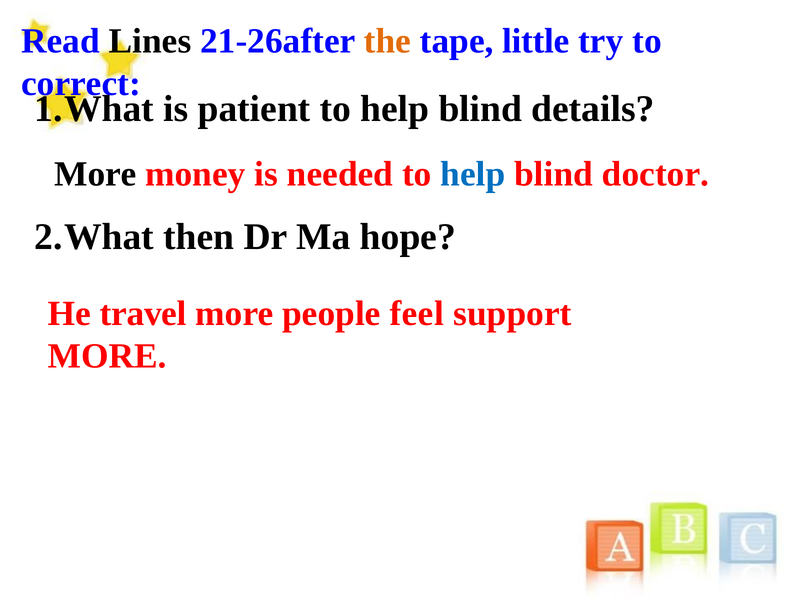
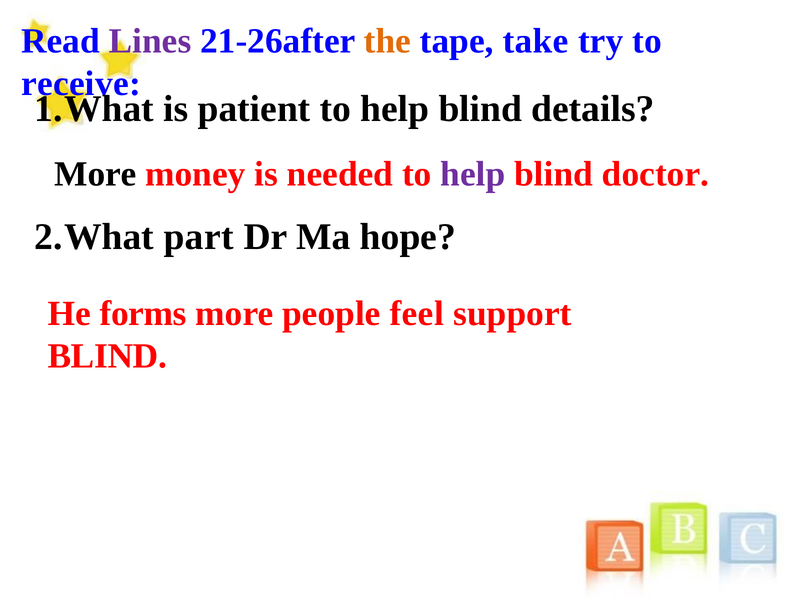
Lines colour: black -> purple
little: little -> take
correct: correct -> receive
help at (473, 174) colour: blue -> purple
then: then -> part
travel: travel -> forms
MORE at (107, 356): MORE -> BLIND
